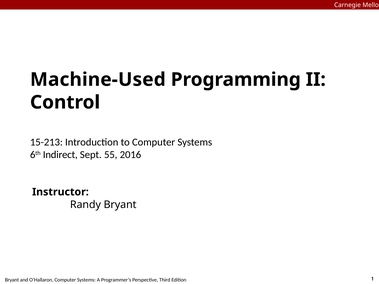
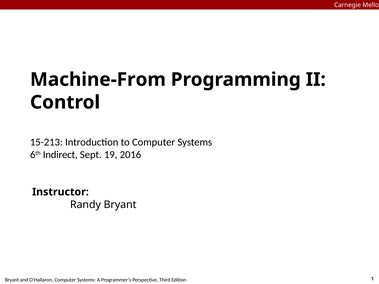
Machine-Used: Machine-Used -> Machine-From
55: 55 -> 19
